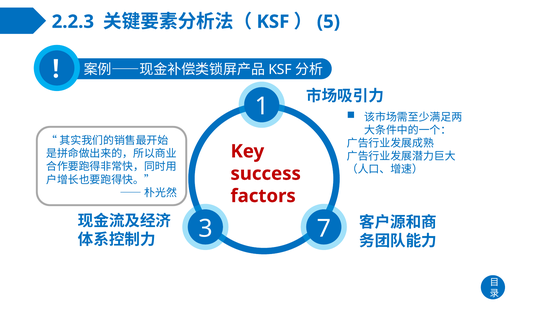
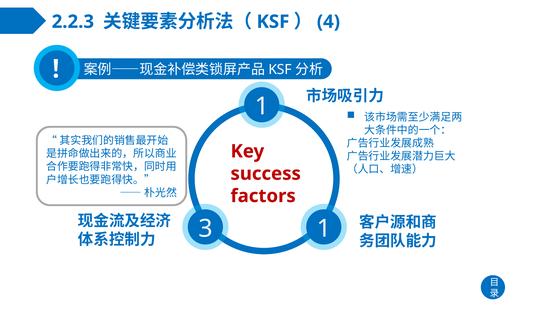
5: 5 -> 4
7 at (324, 229): 7 -> 1
